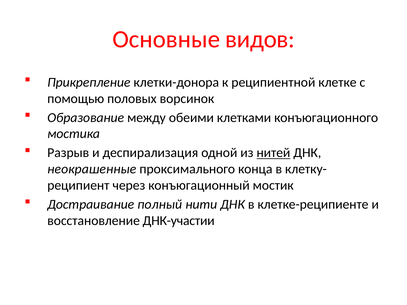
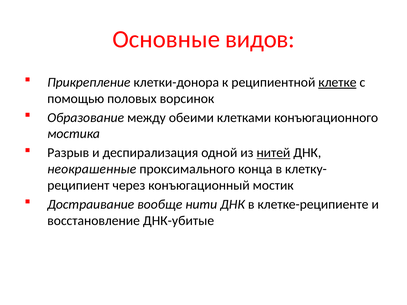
клетке underline: none -> present
полный: полный -> вообще
ДНК-участии: ДНК-участии -> ДНК-убитые
